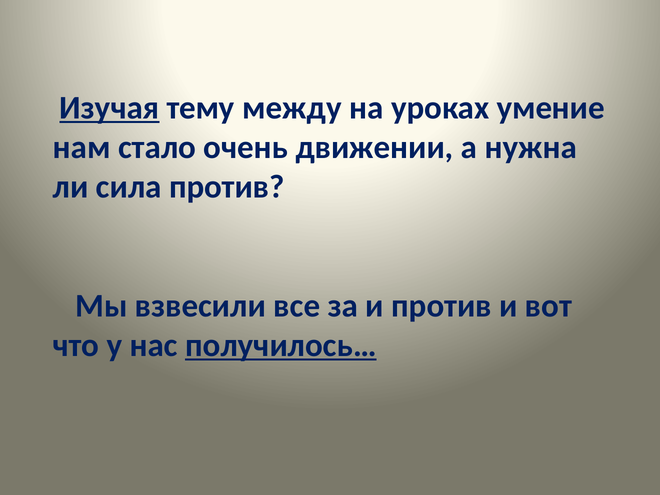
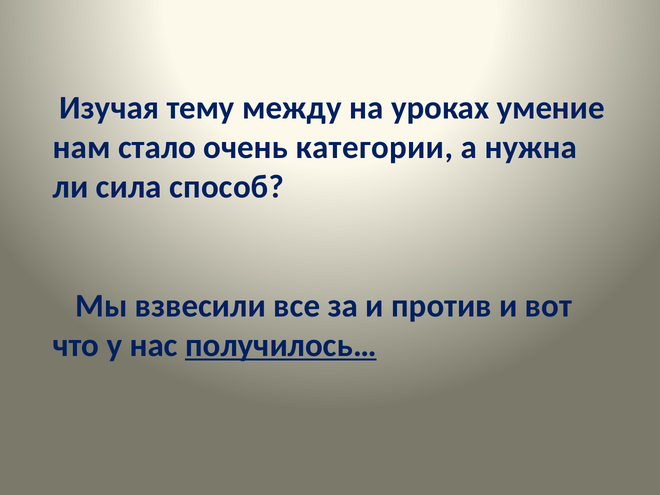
Изучая underline: present -> none
движении: движении -> категории
сила против: против -> способ
